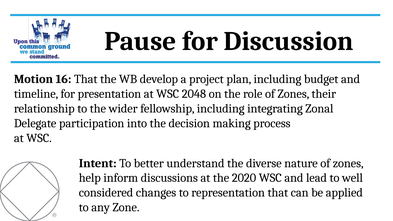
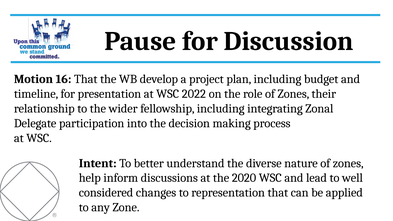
2048: 2048 -> 2022
